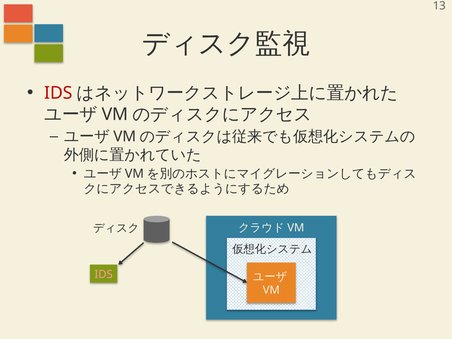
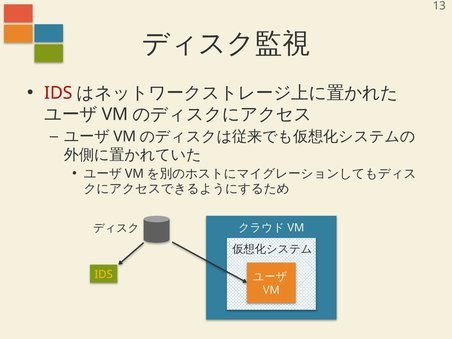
IDS at (104, 274) colour: pink -> yellow
